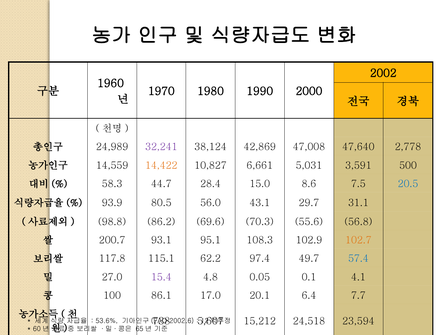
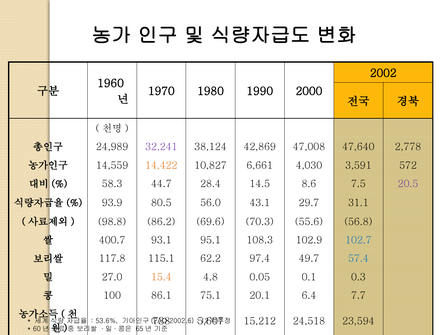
5,031: 5,031 -> 4,030
500: 500 -> 572
15.0: 15.0 -> 14.5
20.5 colour: blue -> purple
200.7: 200.7 -> 400.7
102.7 colour: orange -> blue
15.4 colour: purple -> orange
4.1: 4.1 -> 0.3
17.0: 17.0 -> 75.1
